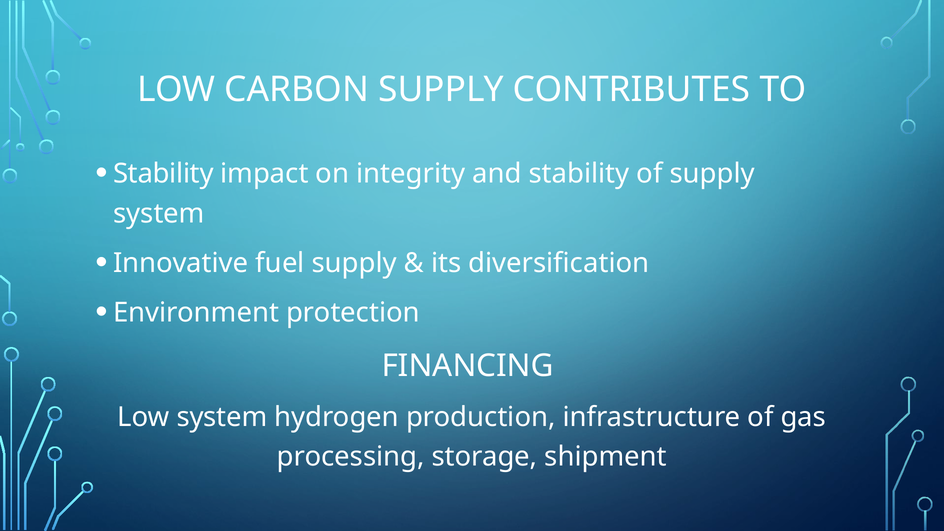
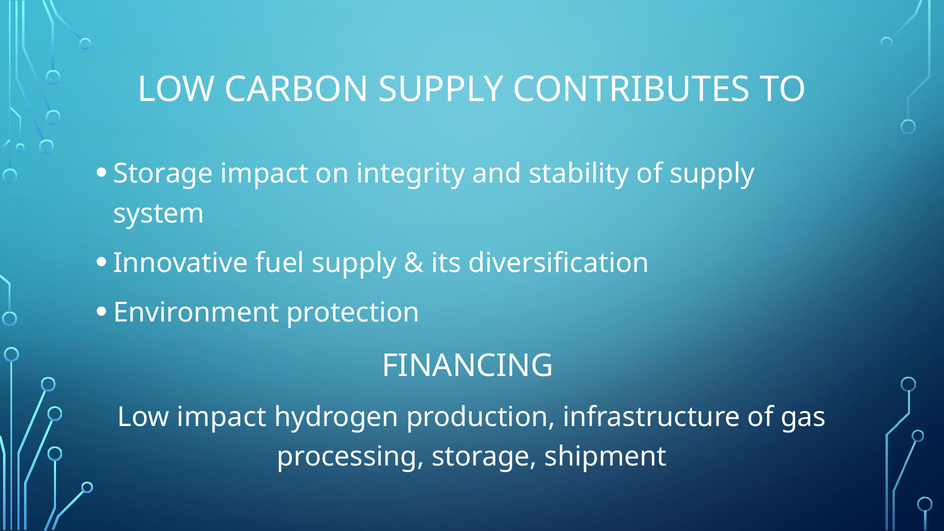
Stability at (163, 174): Stability -> Storage
Low system: system -> impact
